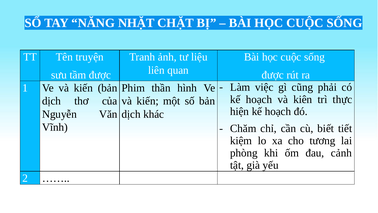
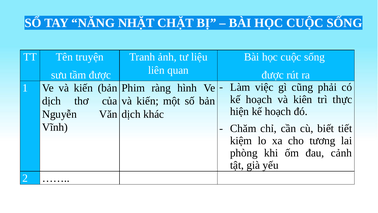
thần: thần -> ràng
